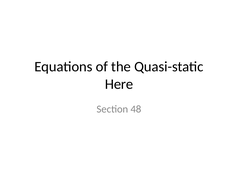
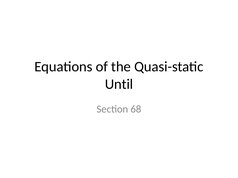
Here: Here -> Until
48: 48 -> 68
